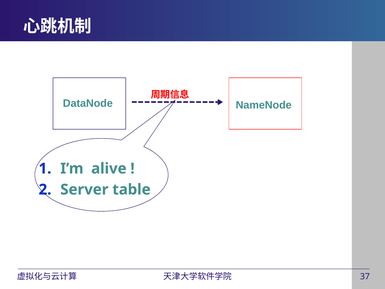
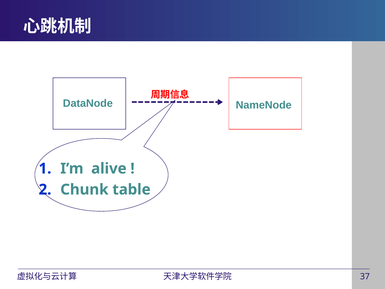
Server: Server -> Chunk
